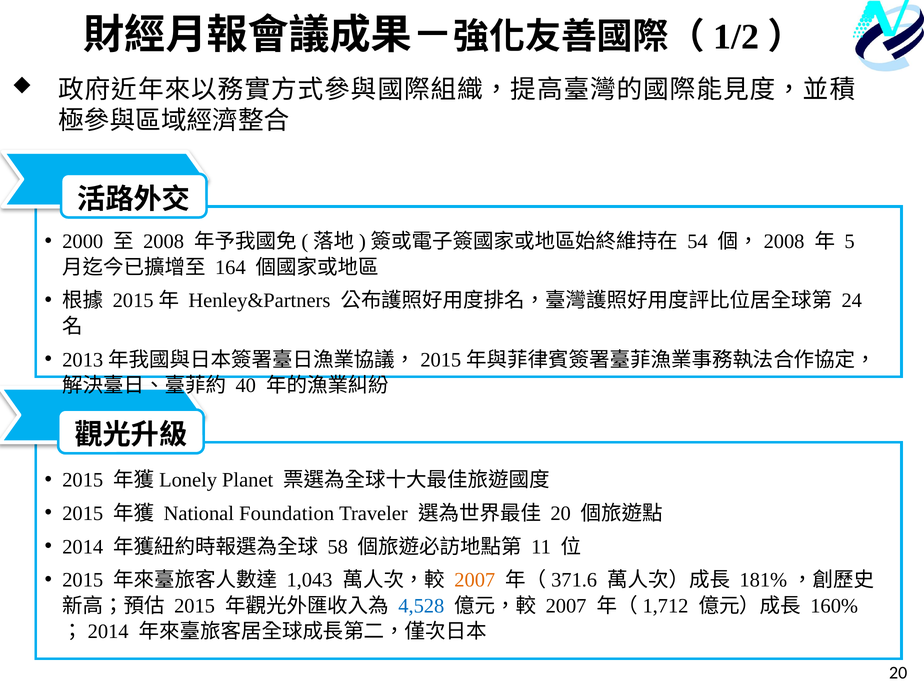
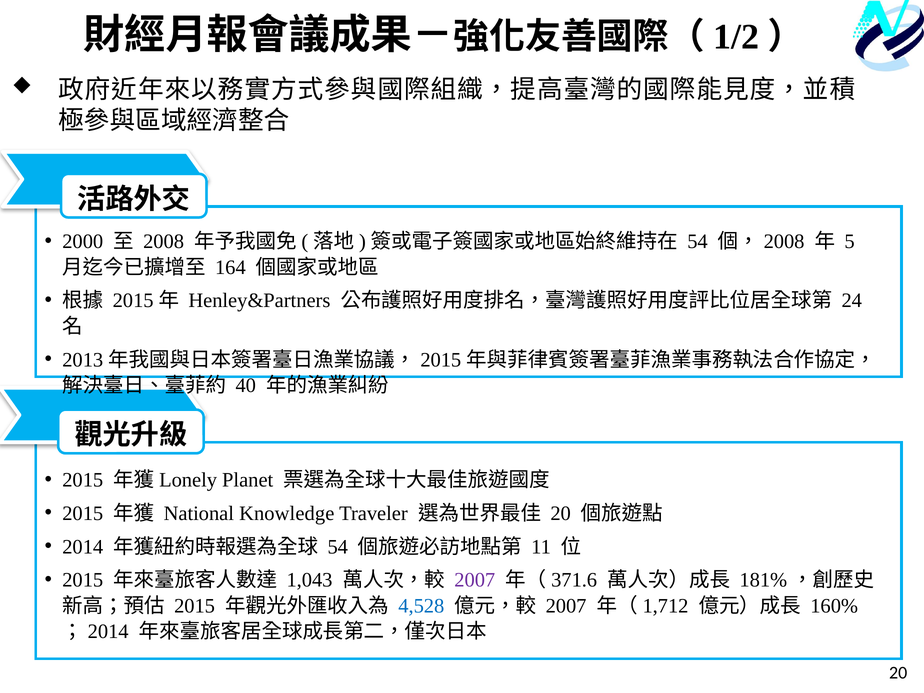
Foundation: Foundation -> Knowledge
58 at (338, 547): 58 -> 54
2007 at (475, 580) colour: orange -> purple
